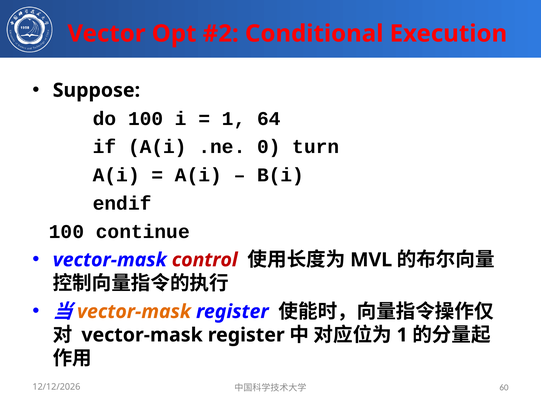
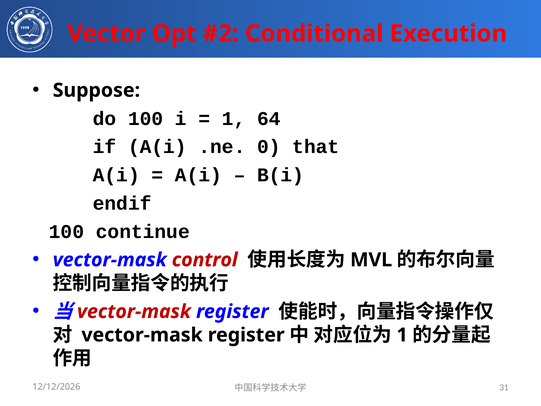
turn: turn -> that
vector-mask at (134, 311) colour: orange -> red
60: 60 -> 31
